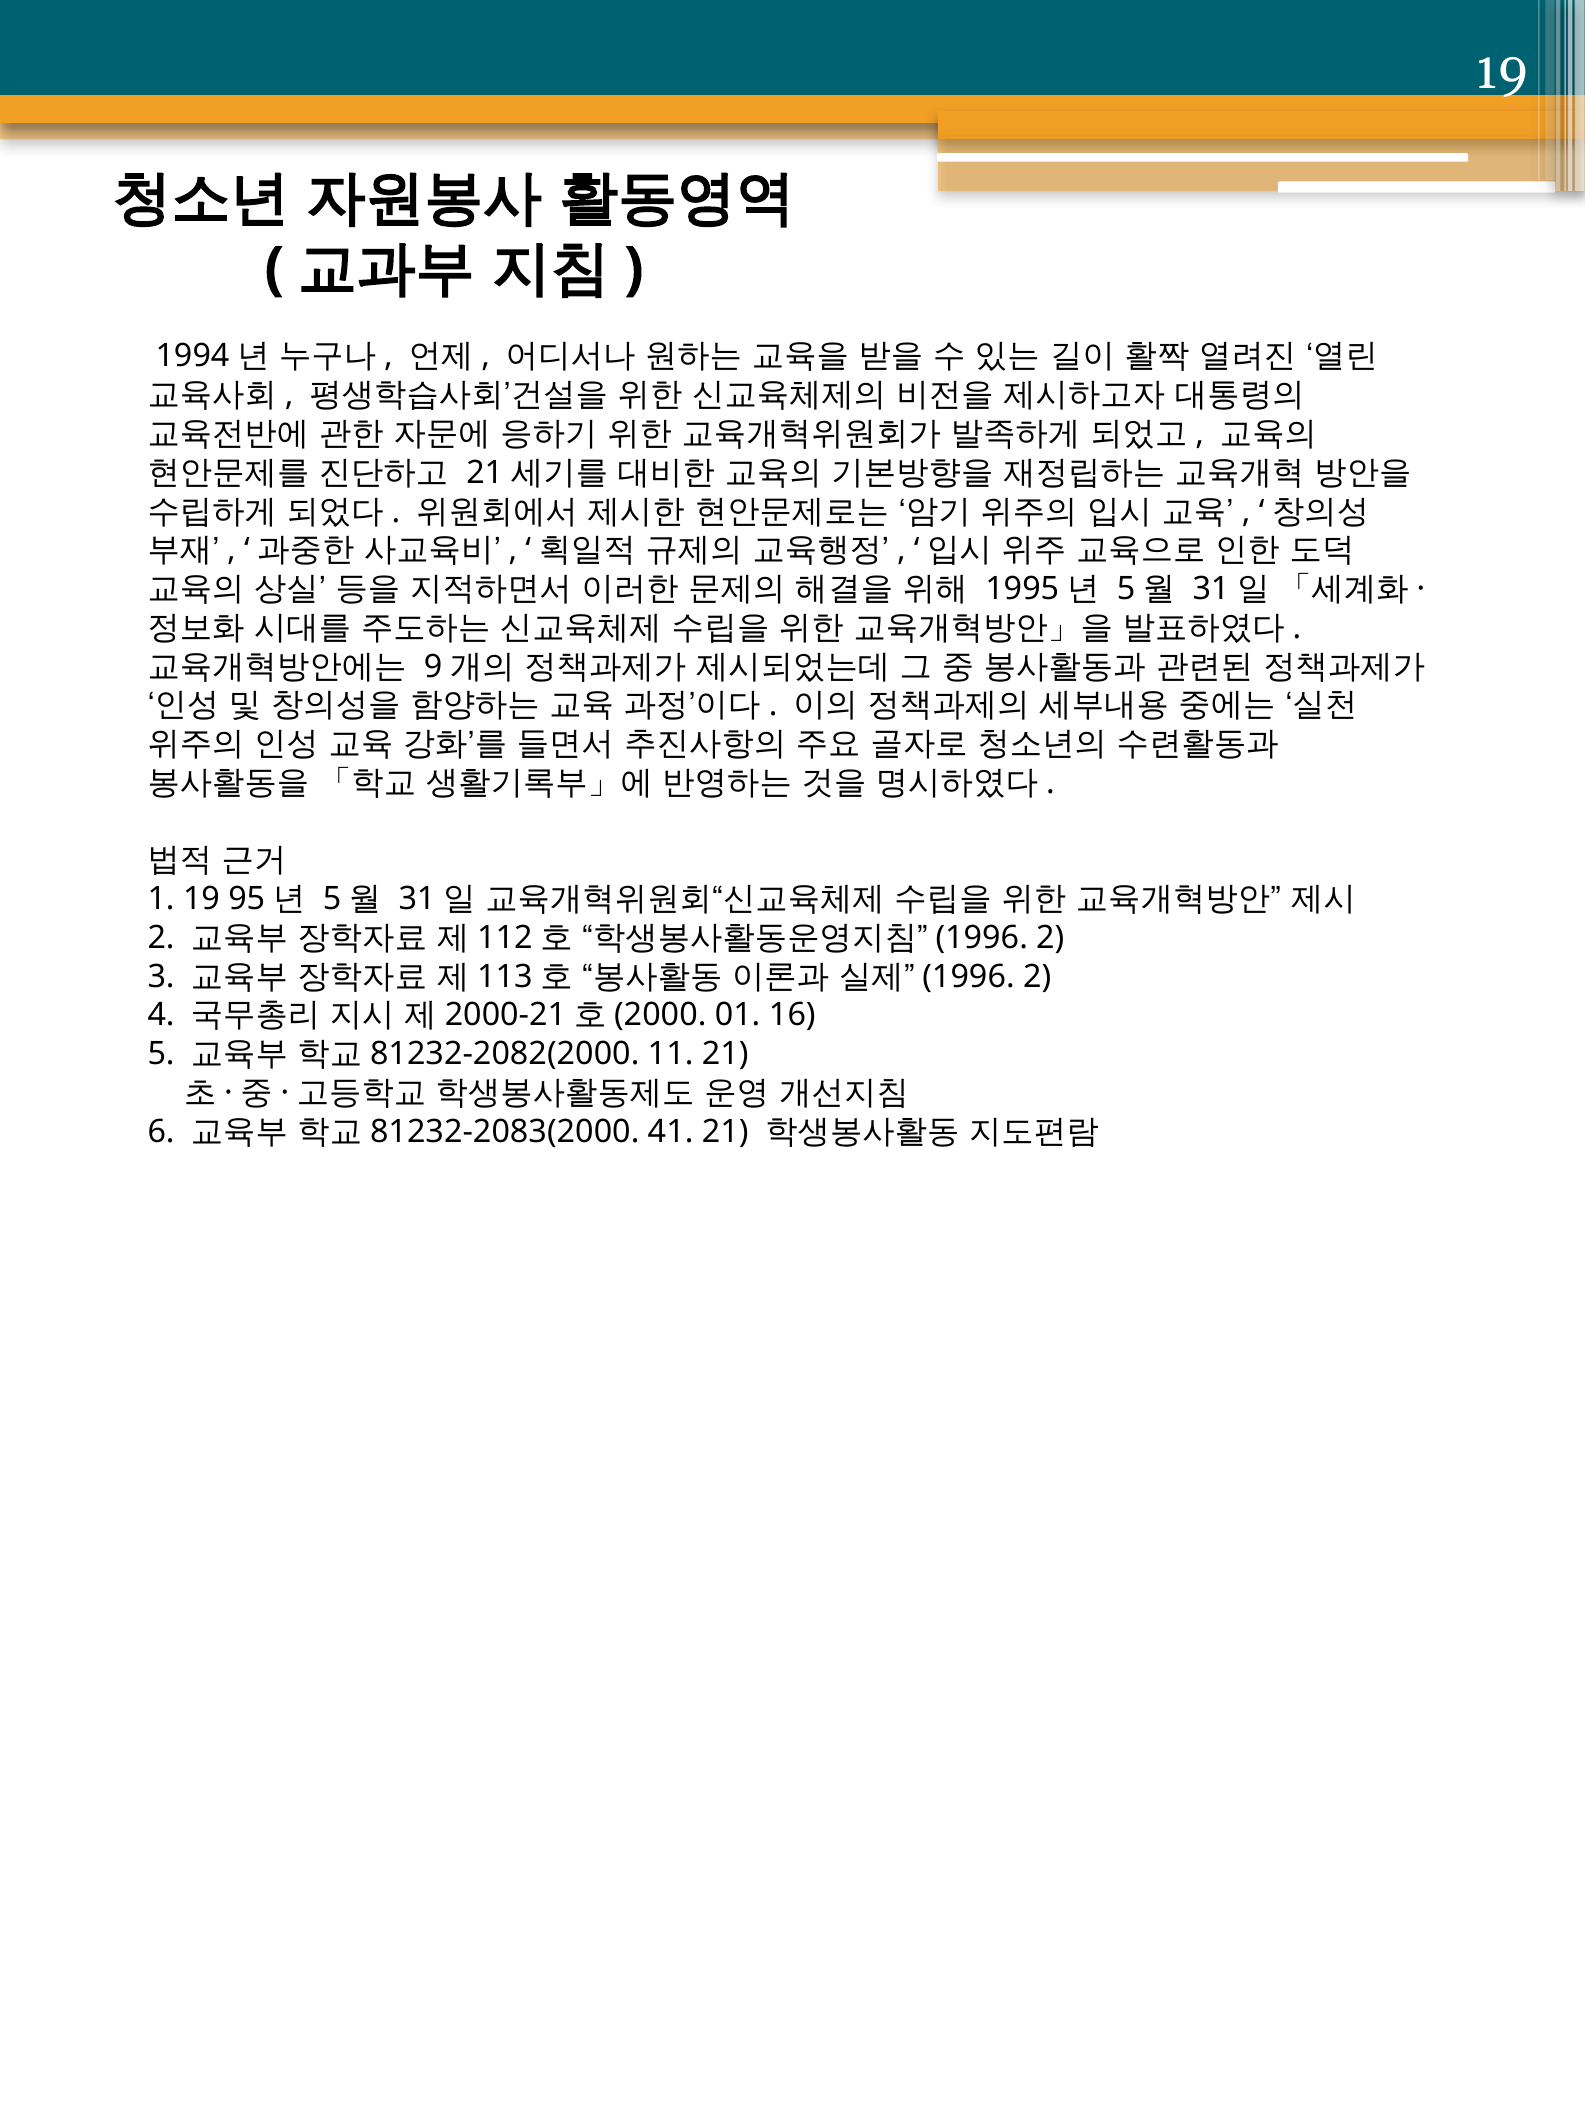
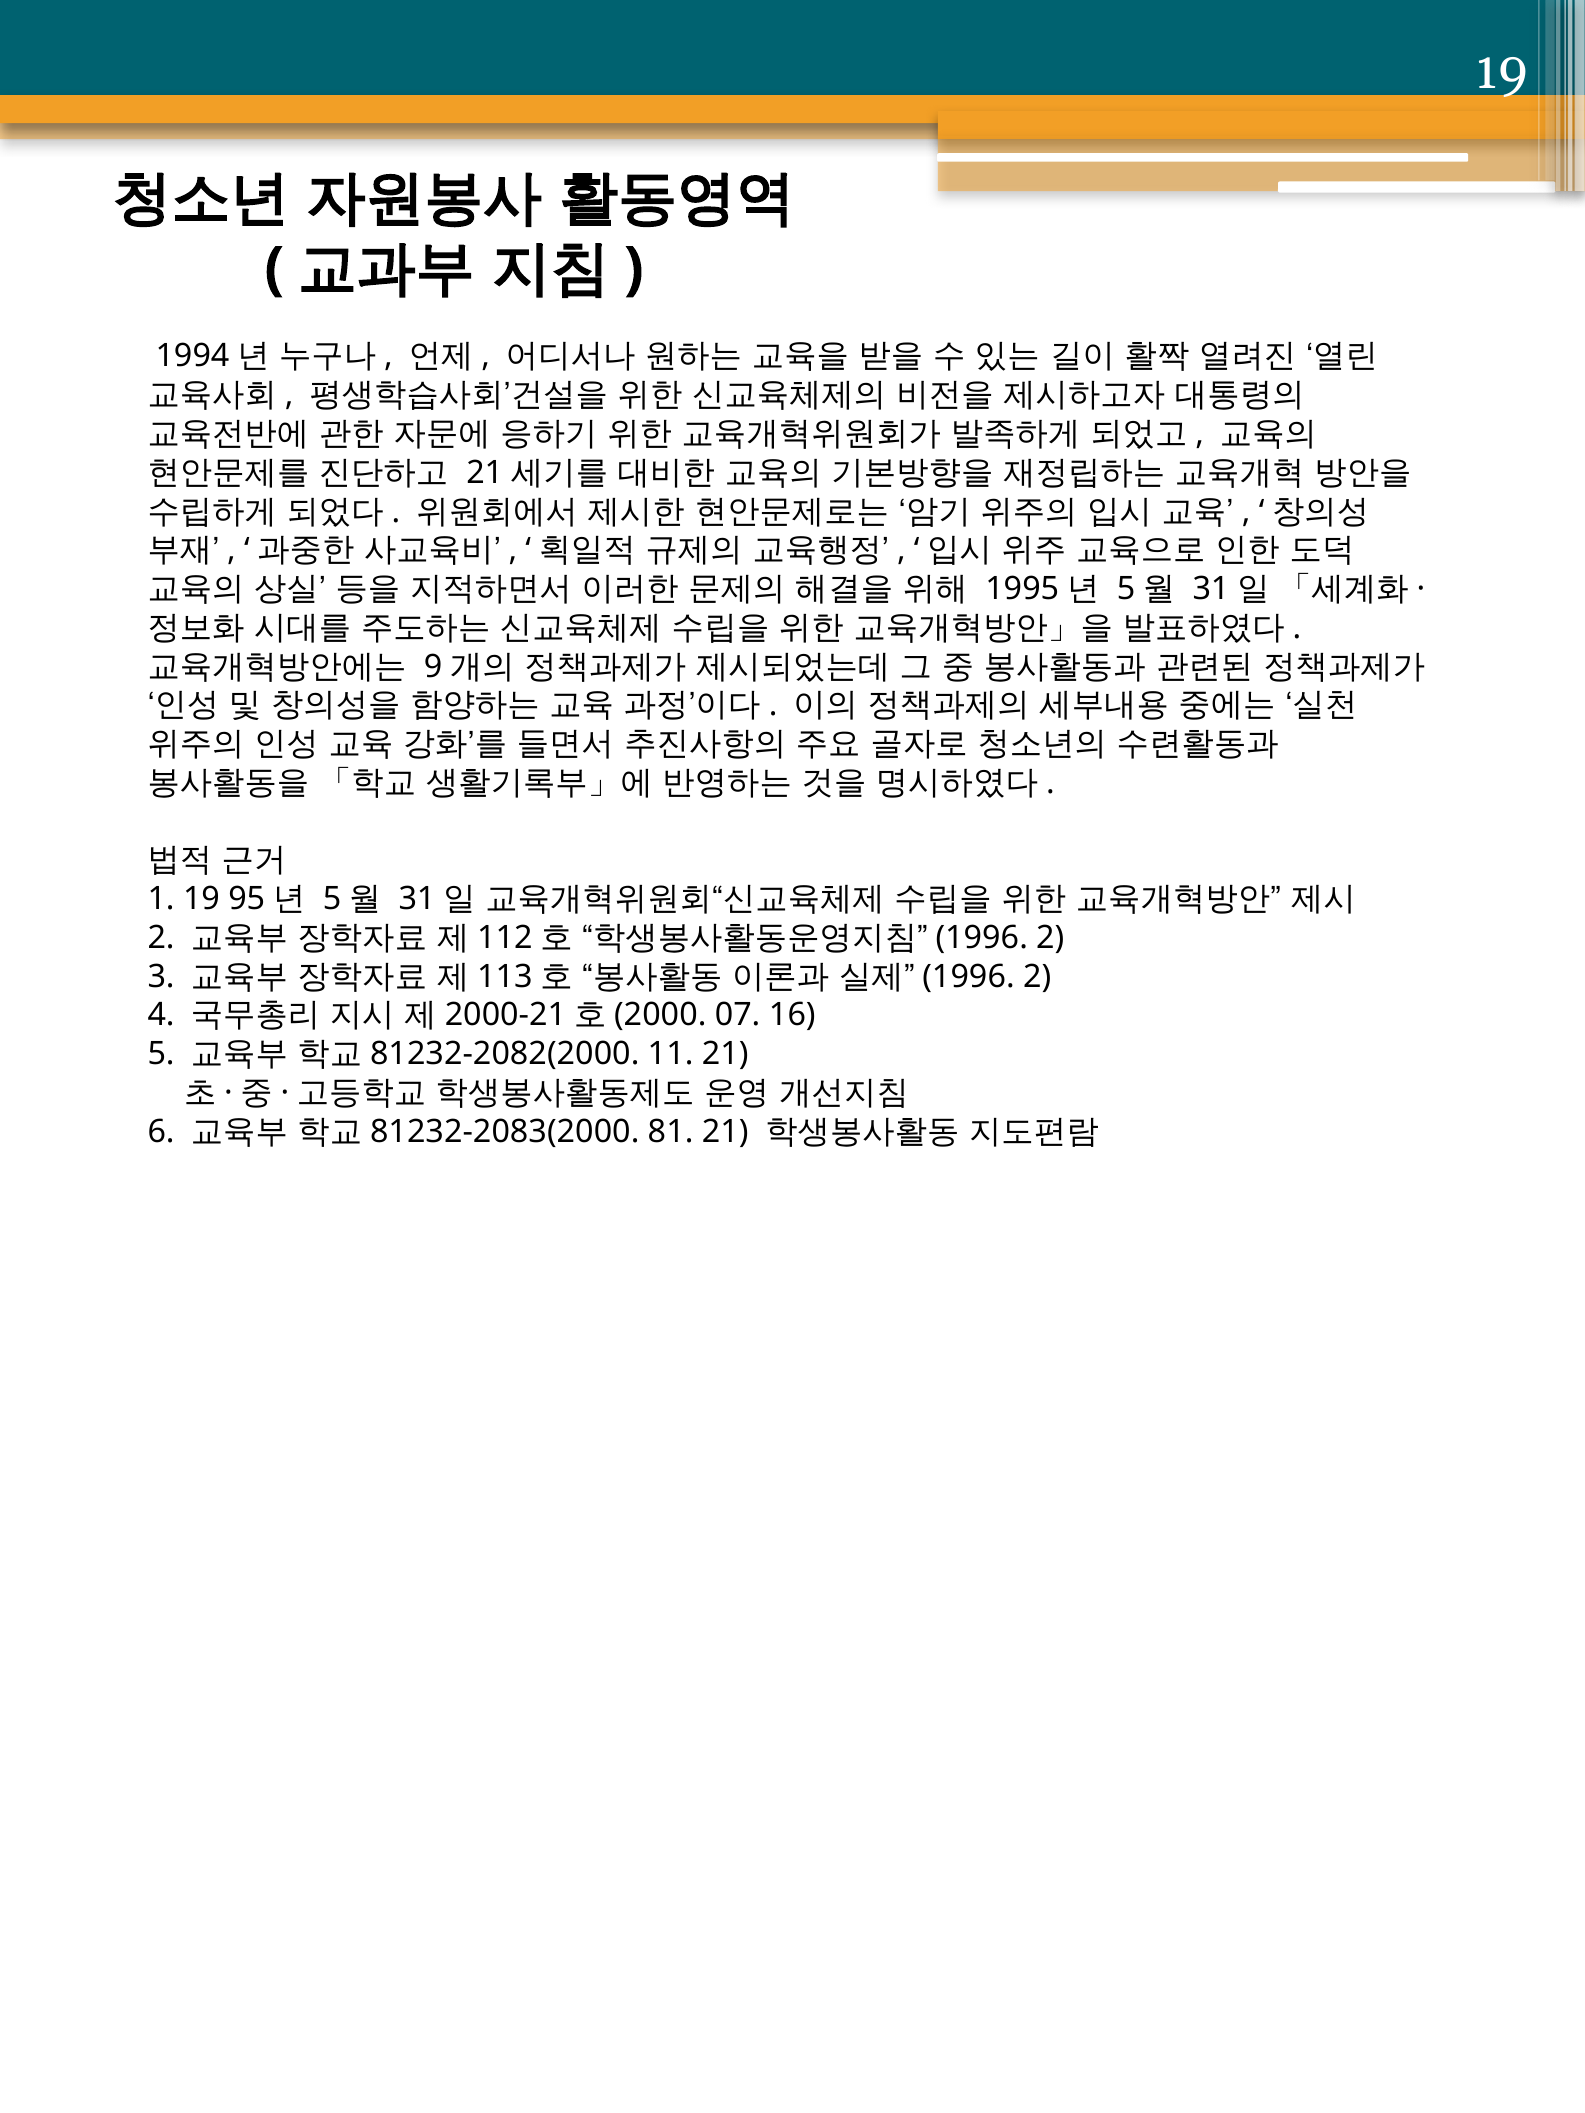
01: 01 -> 07
41: 41 -> 81
